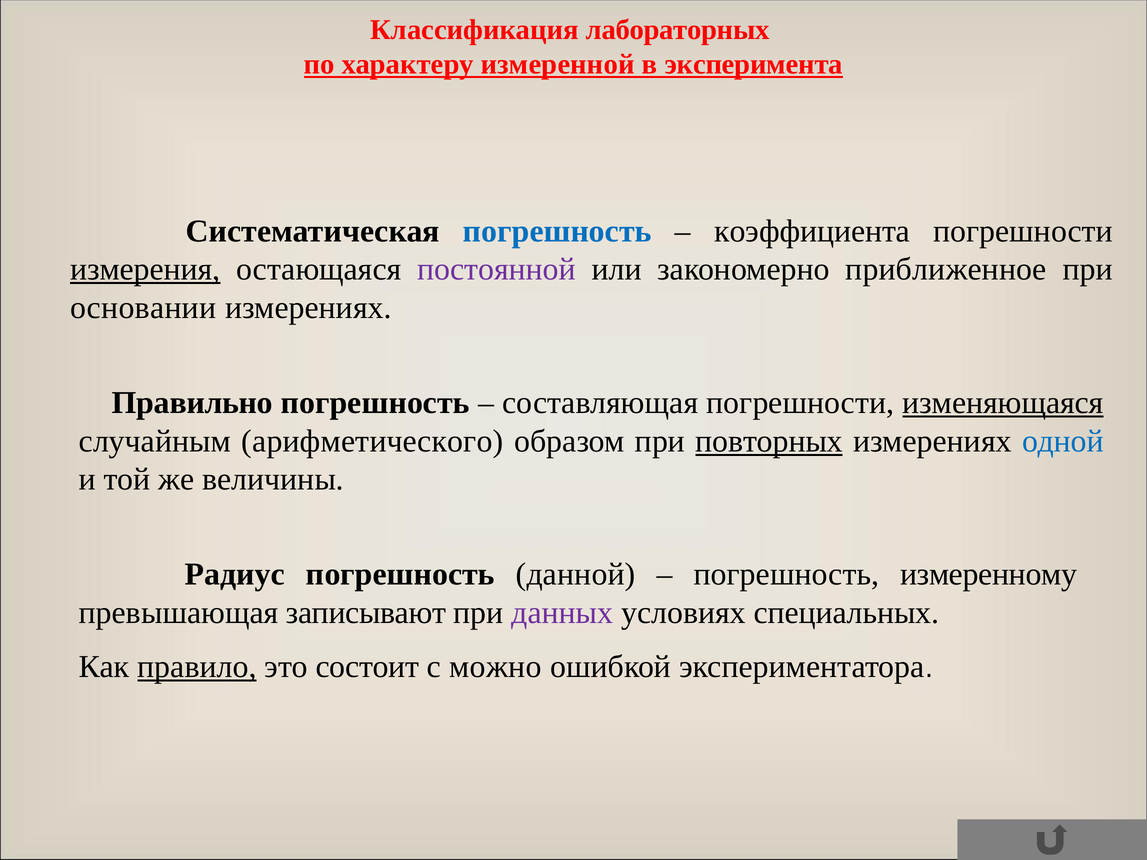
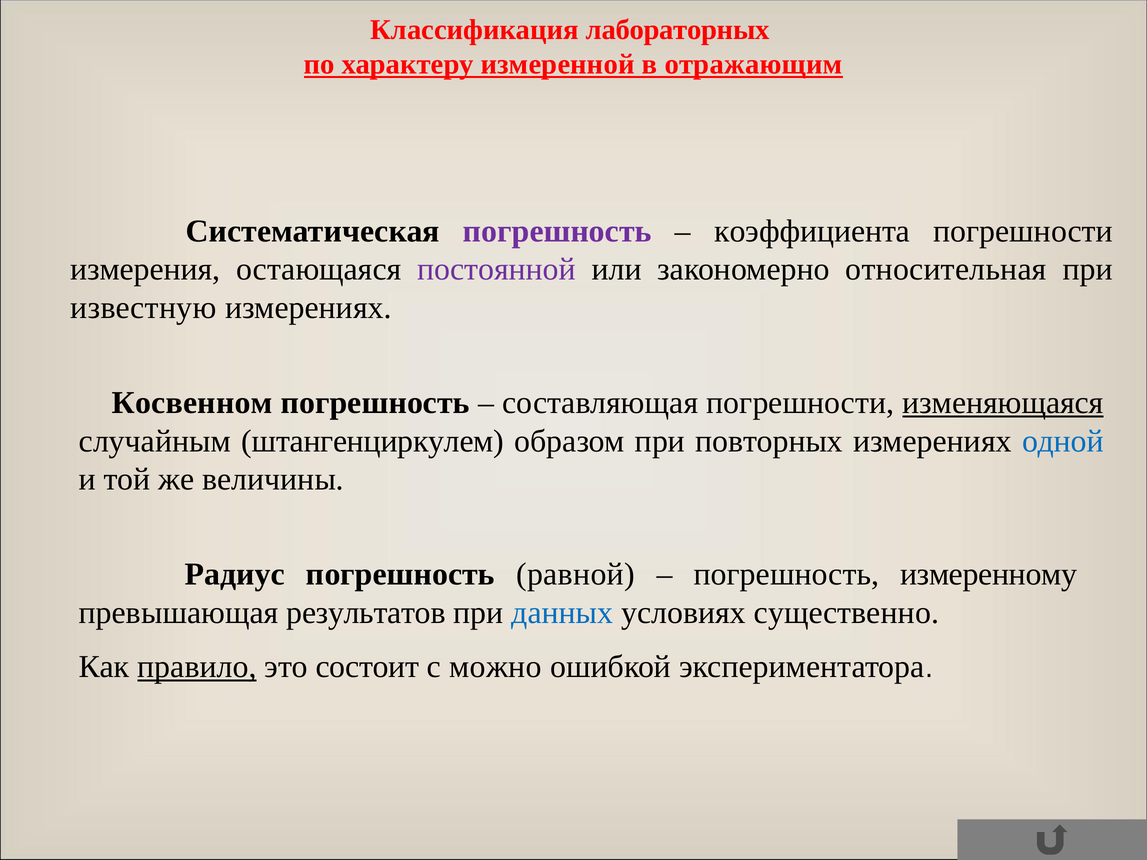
эксперимента: эксперимента -> отражающим
погрешность at (557, 231) colour: blue -> purple
измерения underline: present -> none
приближенное: приближенное -> относительная
основании: основании -> известную
Правильно: Правильно -> Косвенном
арифметического: арифметического -> штангенциркулем
повторных underline: present -> none
данной: данной -> равной
записывают: записывают -> результатов
данных colour: purple -> blue
специальных: специальных -> существенно
